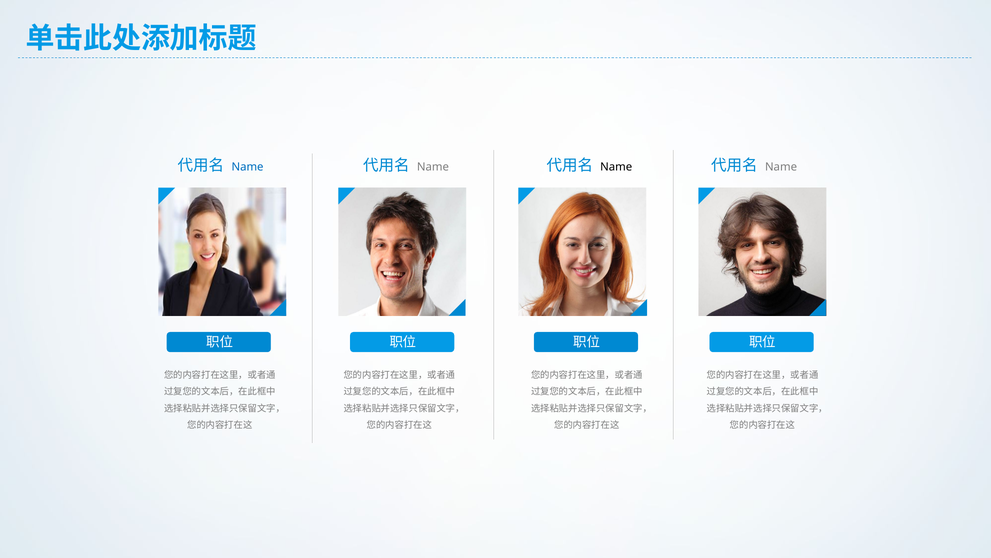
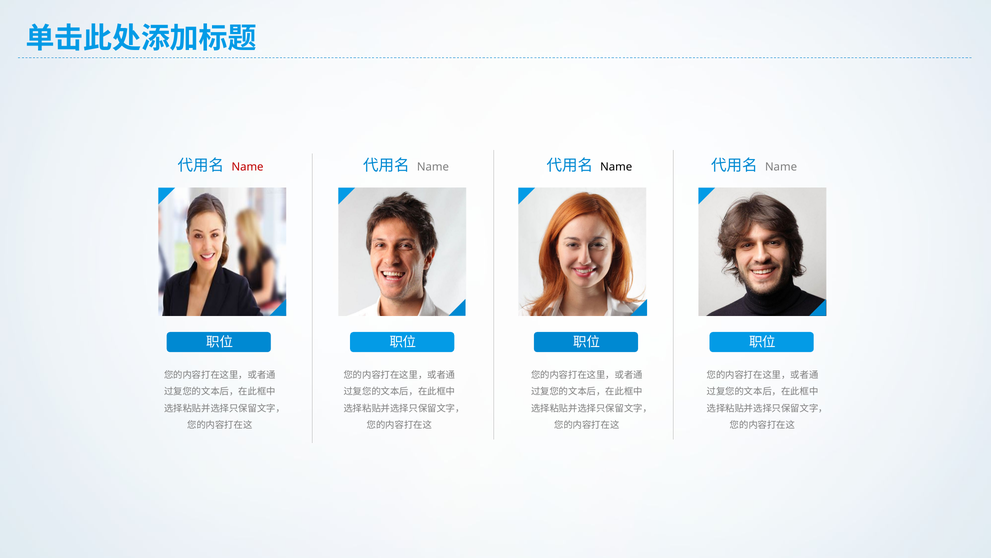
Name at (248, 167) colour: blue -> red
